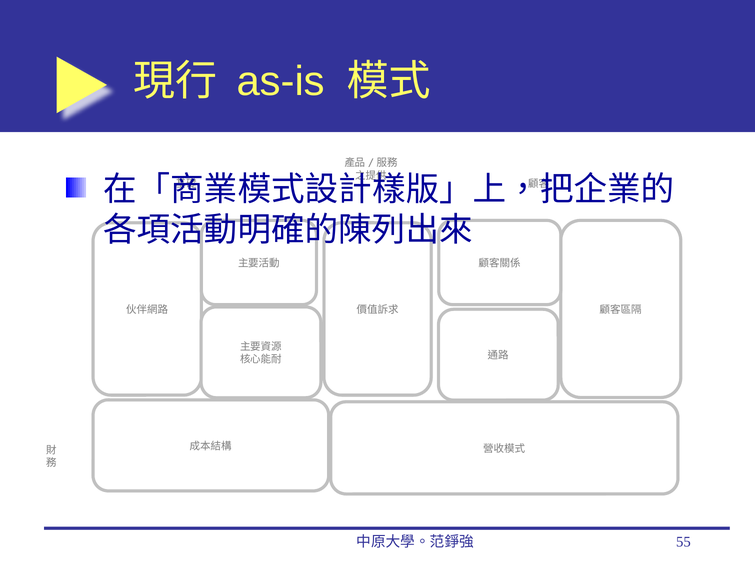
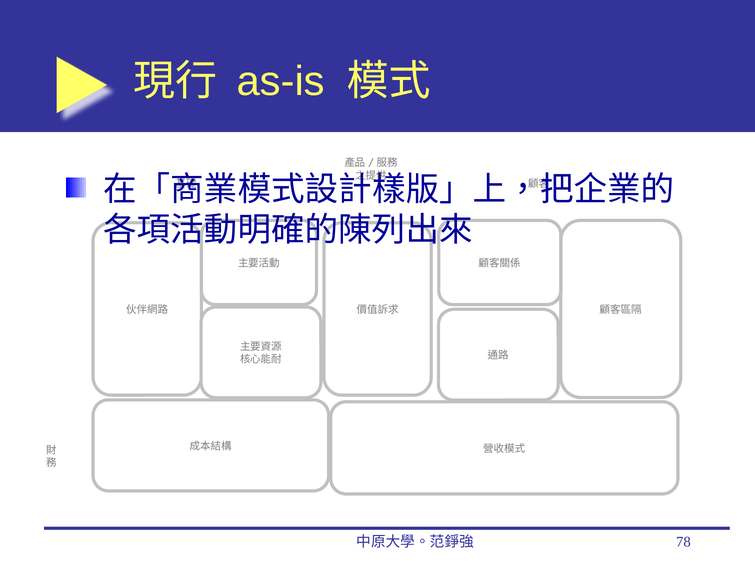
55: 55 -> 78
